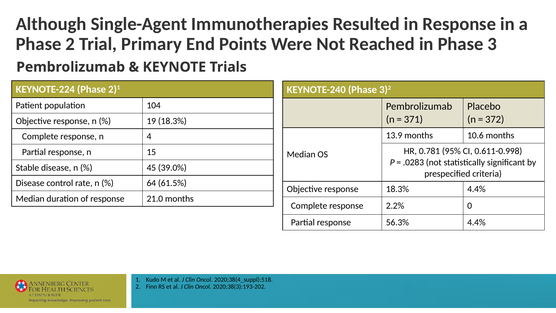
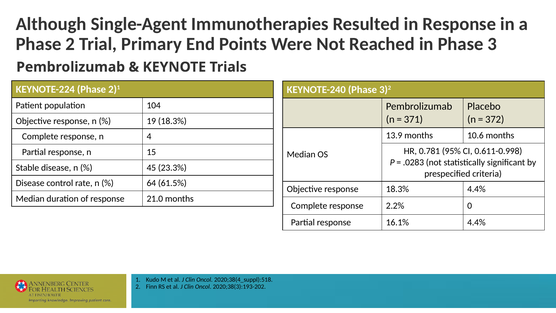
39.0%: 39.0% -> 23.3%
56.3%: 56.3% -> 16.1%
